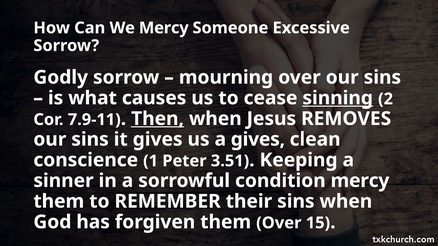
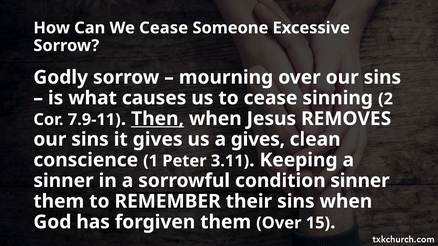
We Mercy: Mercy -> Cease
sinning underline: present -> none
3.51: 3.51 -> 3.11
condition mercy: mercy -> sinner
